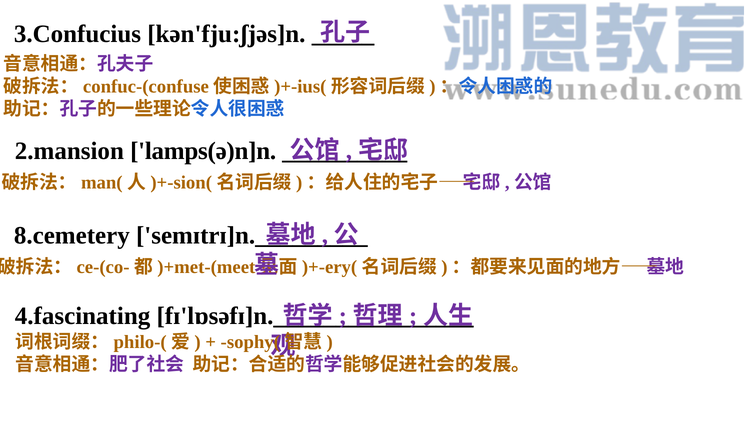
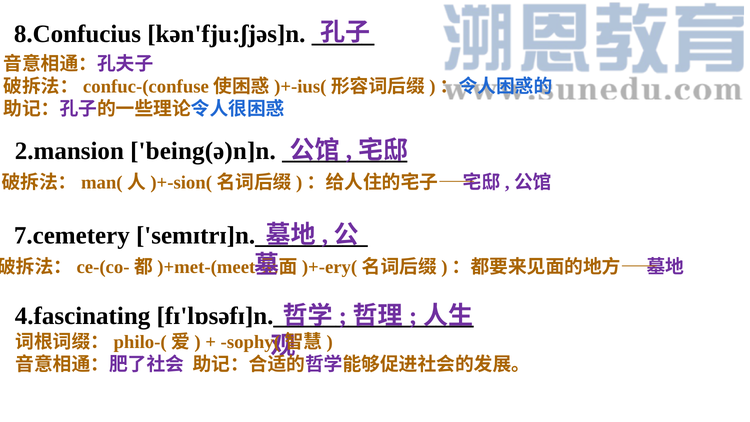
3.Confucius: 3.Confucius -> 8.Confucius
lamps(ə)n]n: lamps(ə)n]n -> being(ə)n]n
8.cemetery: 8.cemetery -> 7.cemetery
